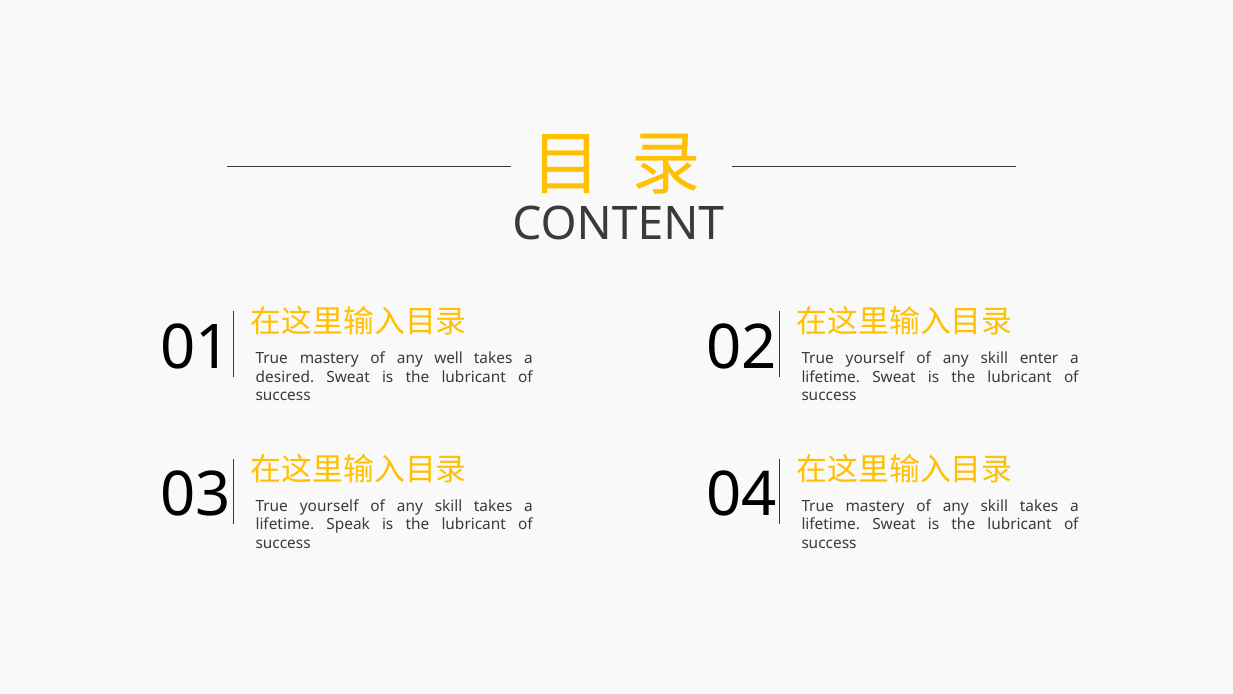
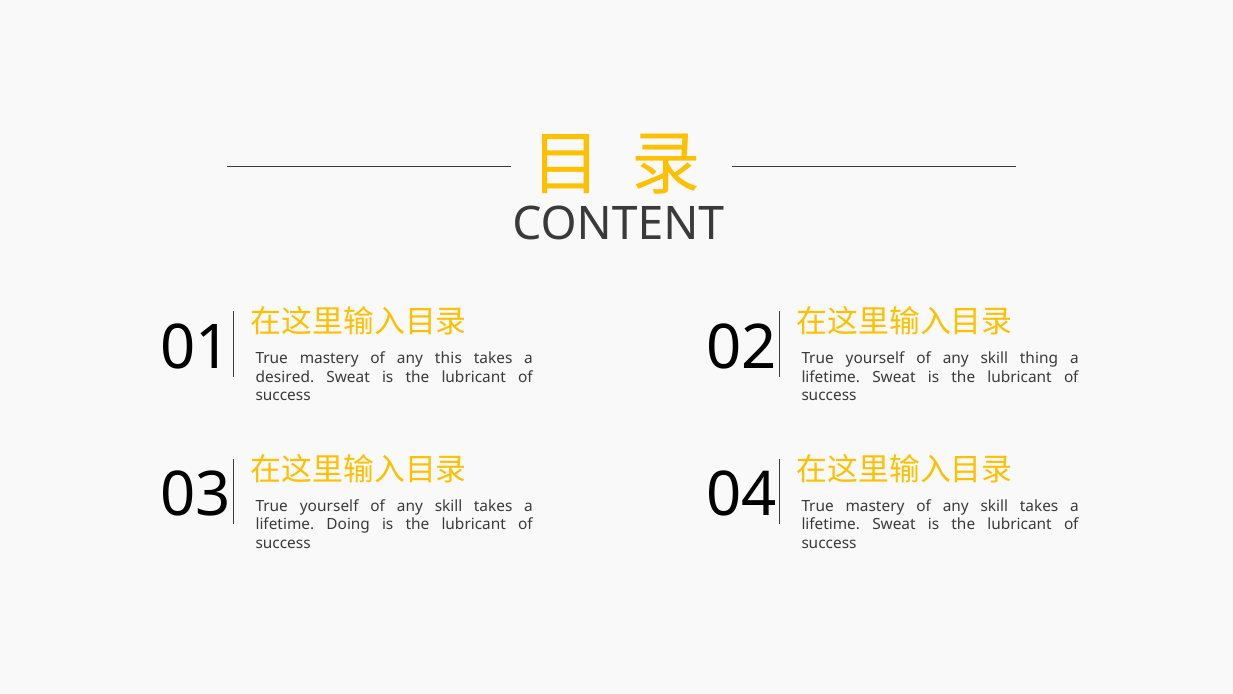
well: well -> this
enter: enter -> thing
Speak: Speak -> Doing
